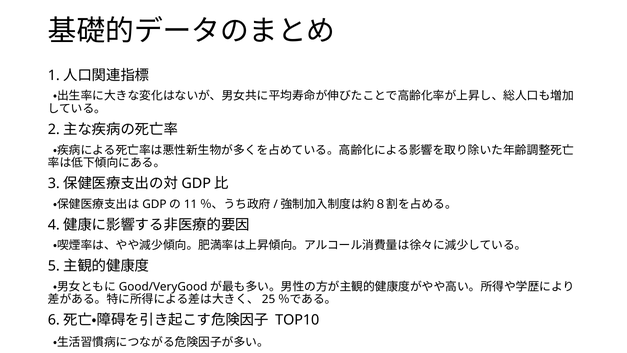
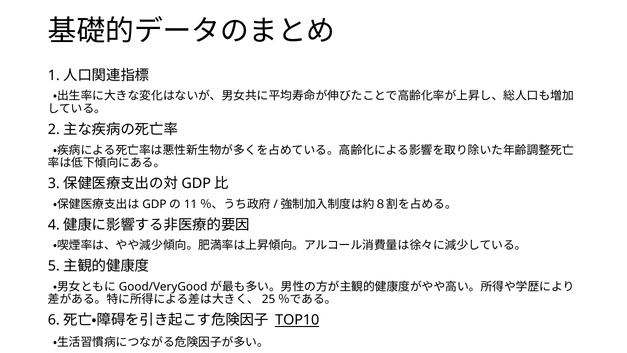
TOP10 underline: none -> present
